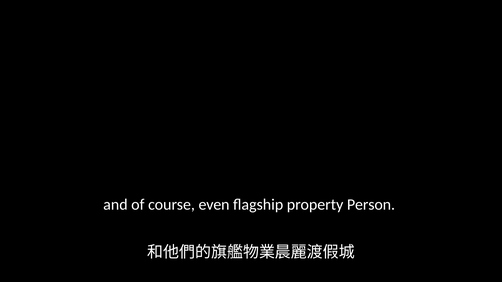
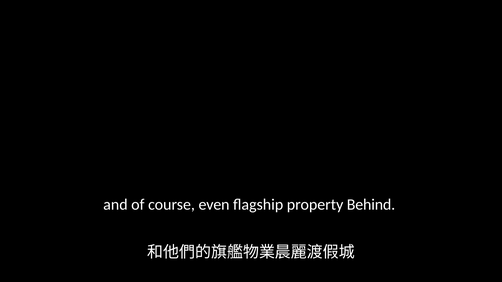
Person: Person -> Behind
